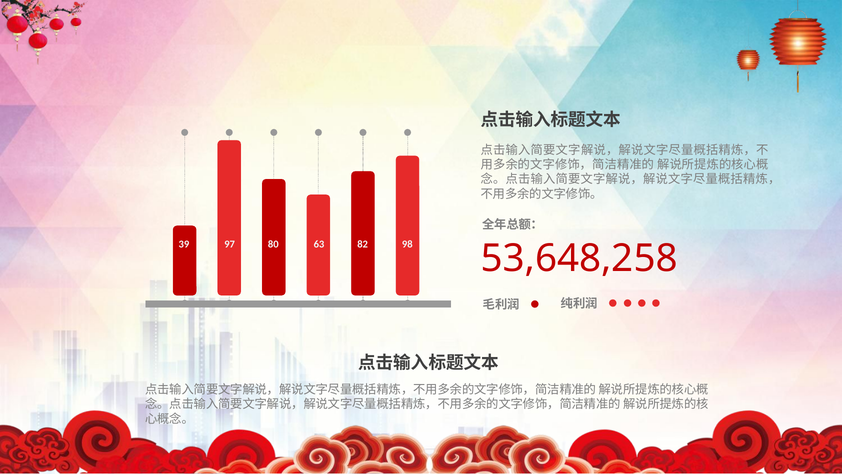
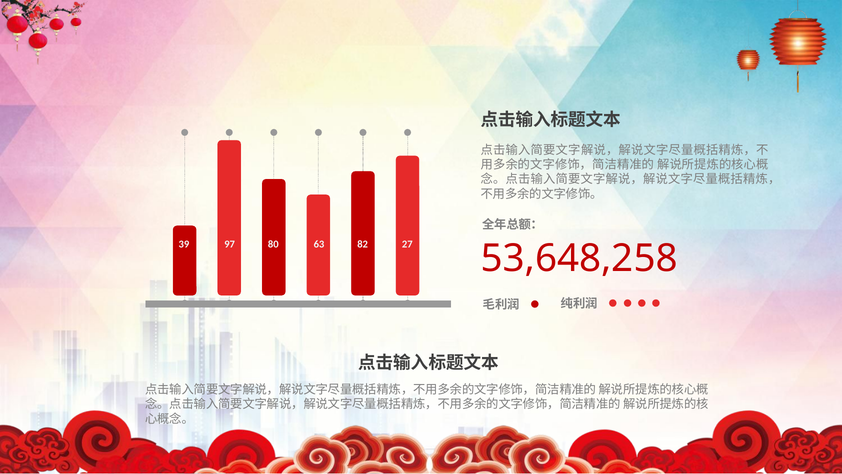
98: 98 -> 27
